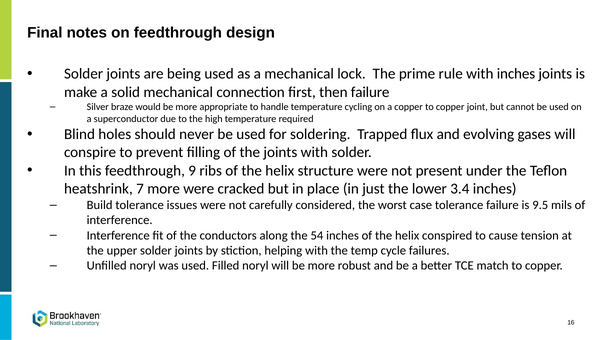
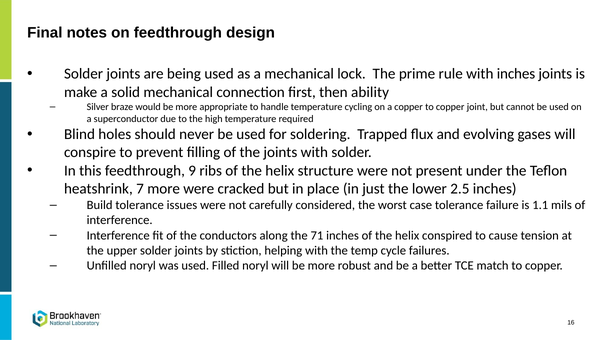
then failure: failure -> ability
3.4: 3.4 -> 2.5
9.5: 9.5 -> 1.1
54: 54 -> 71
